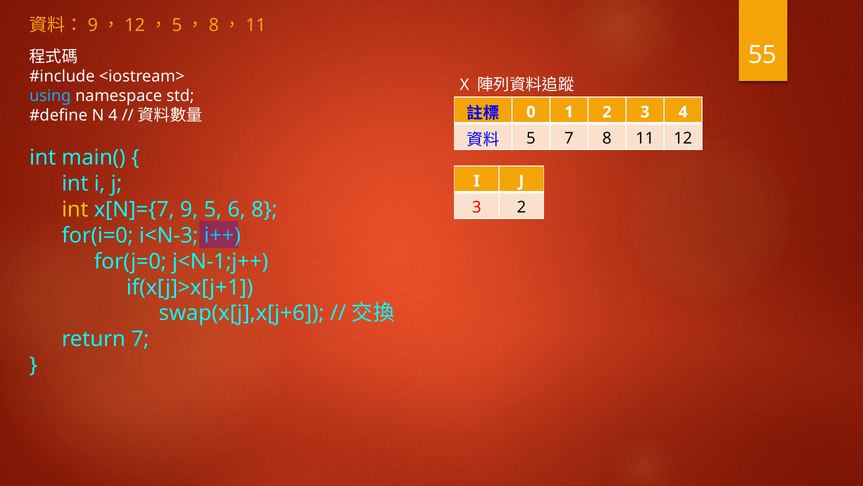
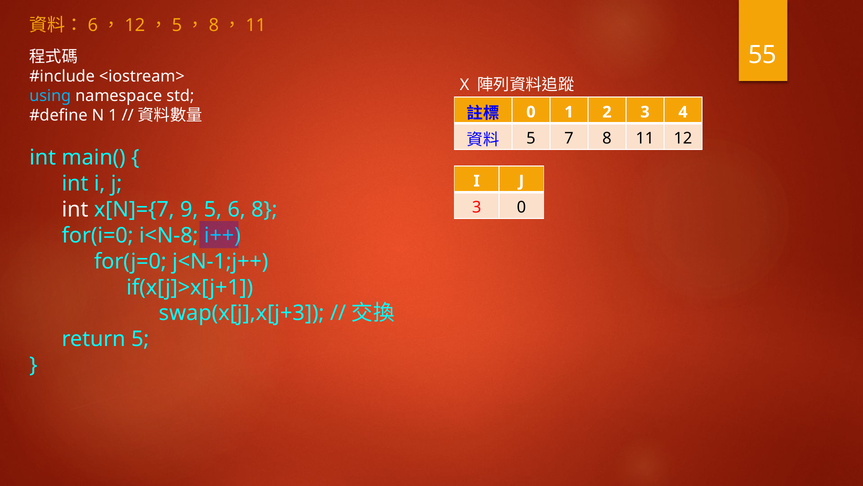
9 at (93, 25): 9 -> 6
N 4: 4 -> 1
3 2: 2 -> 0
int at (75, 209) colour: yellow -> white
i<N-3: i<N-3 -> i<N-8
swap(x[j],x[j+6: swap(x[j],x[j+6 -> swap(x[j],x[j+3
return 7: 7 -> 5
